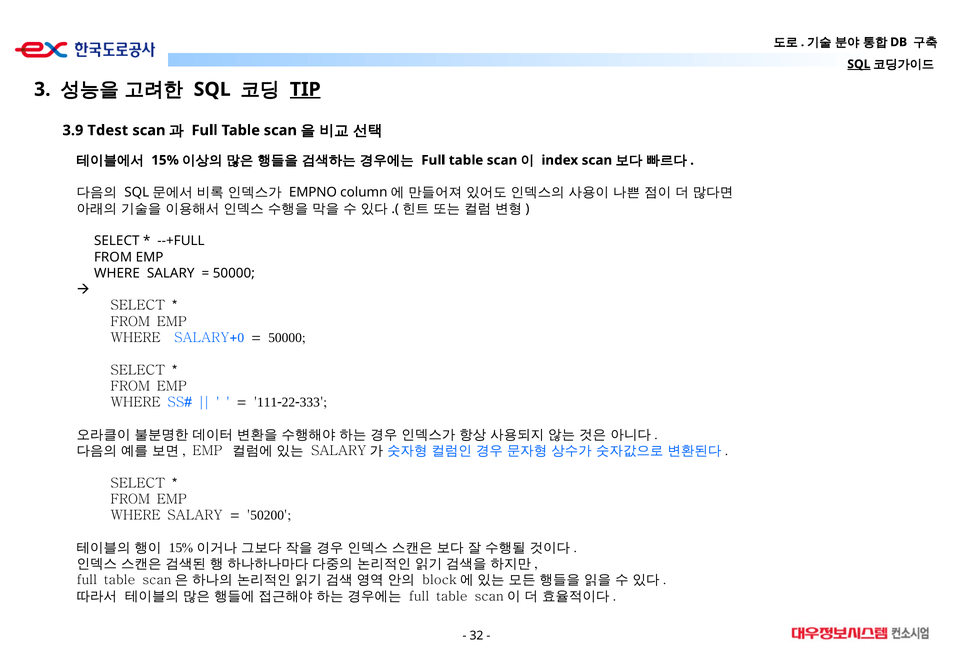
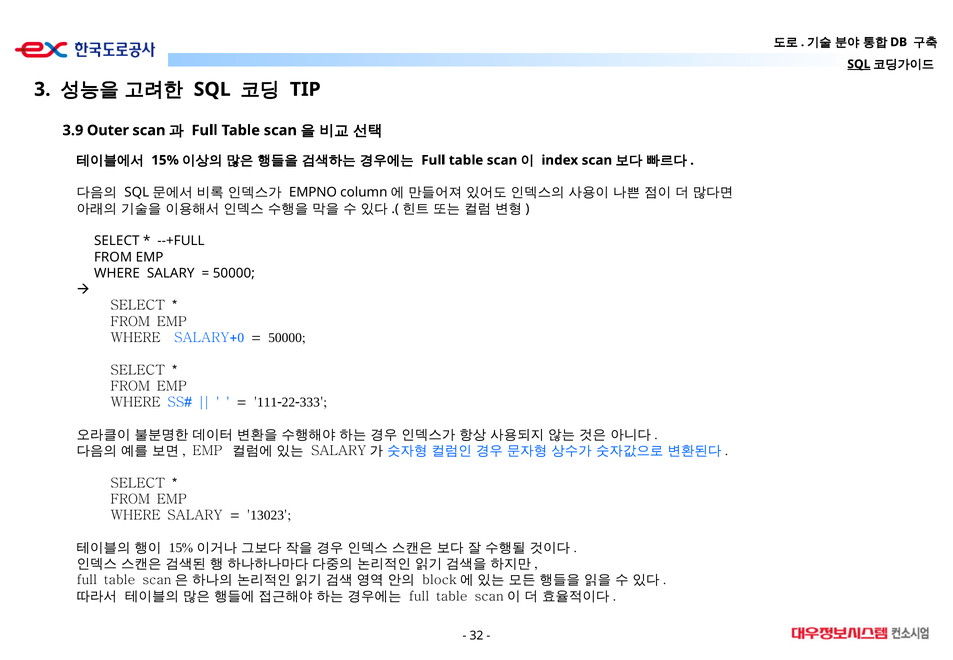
TIP underline: present -> none
Tdest: Tdest -> Outer
50200: 50200 -> 13023
